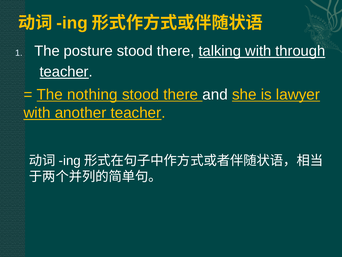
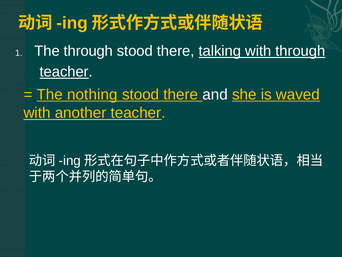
The posture: posture -> through
lawyer: lawyer -> waved
